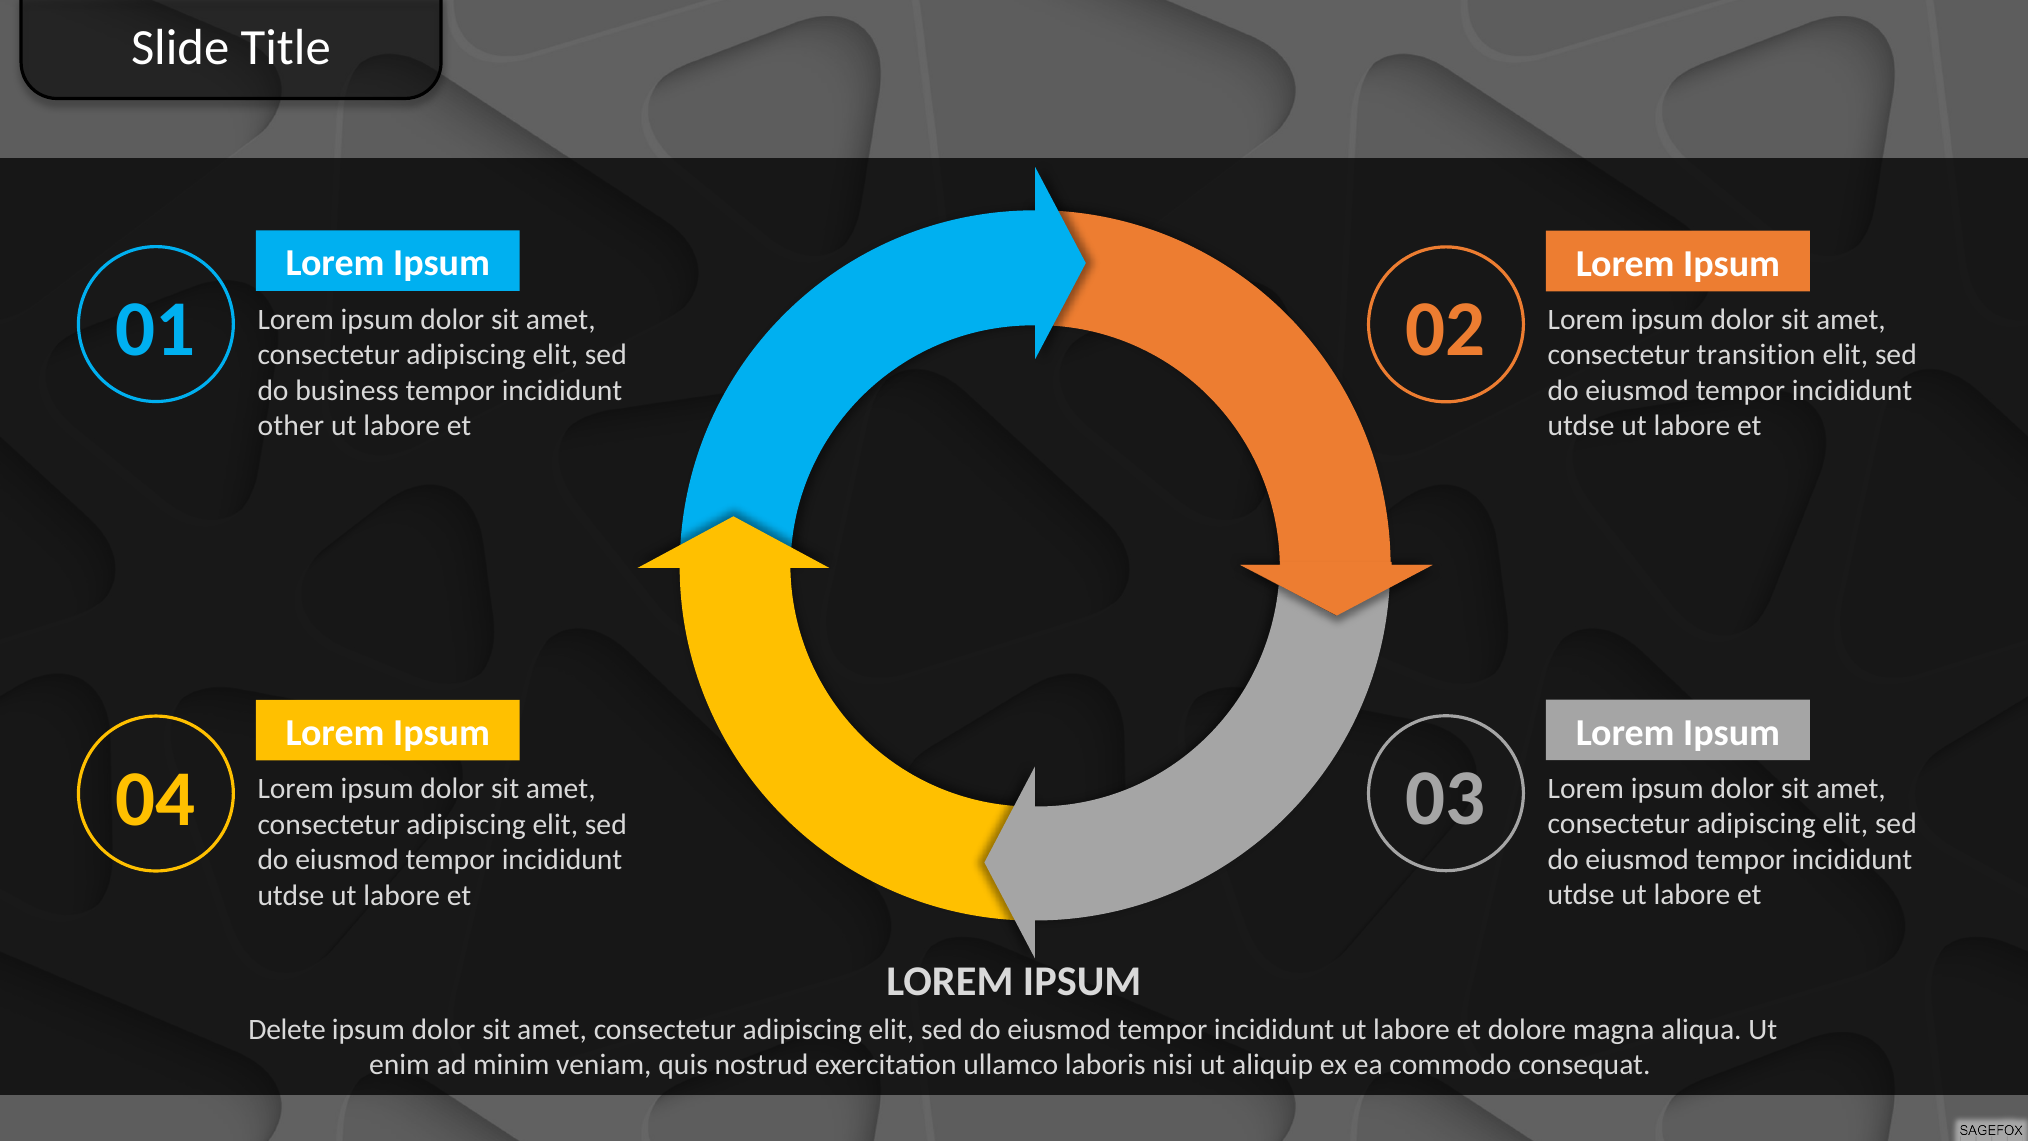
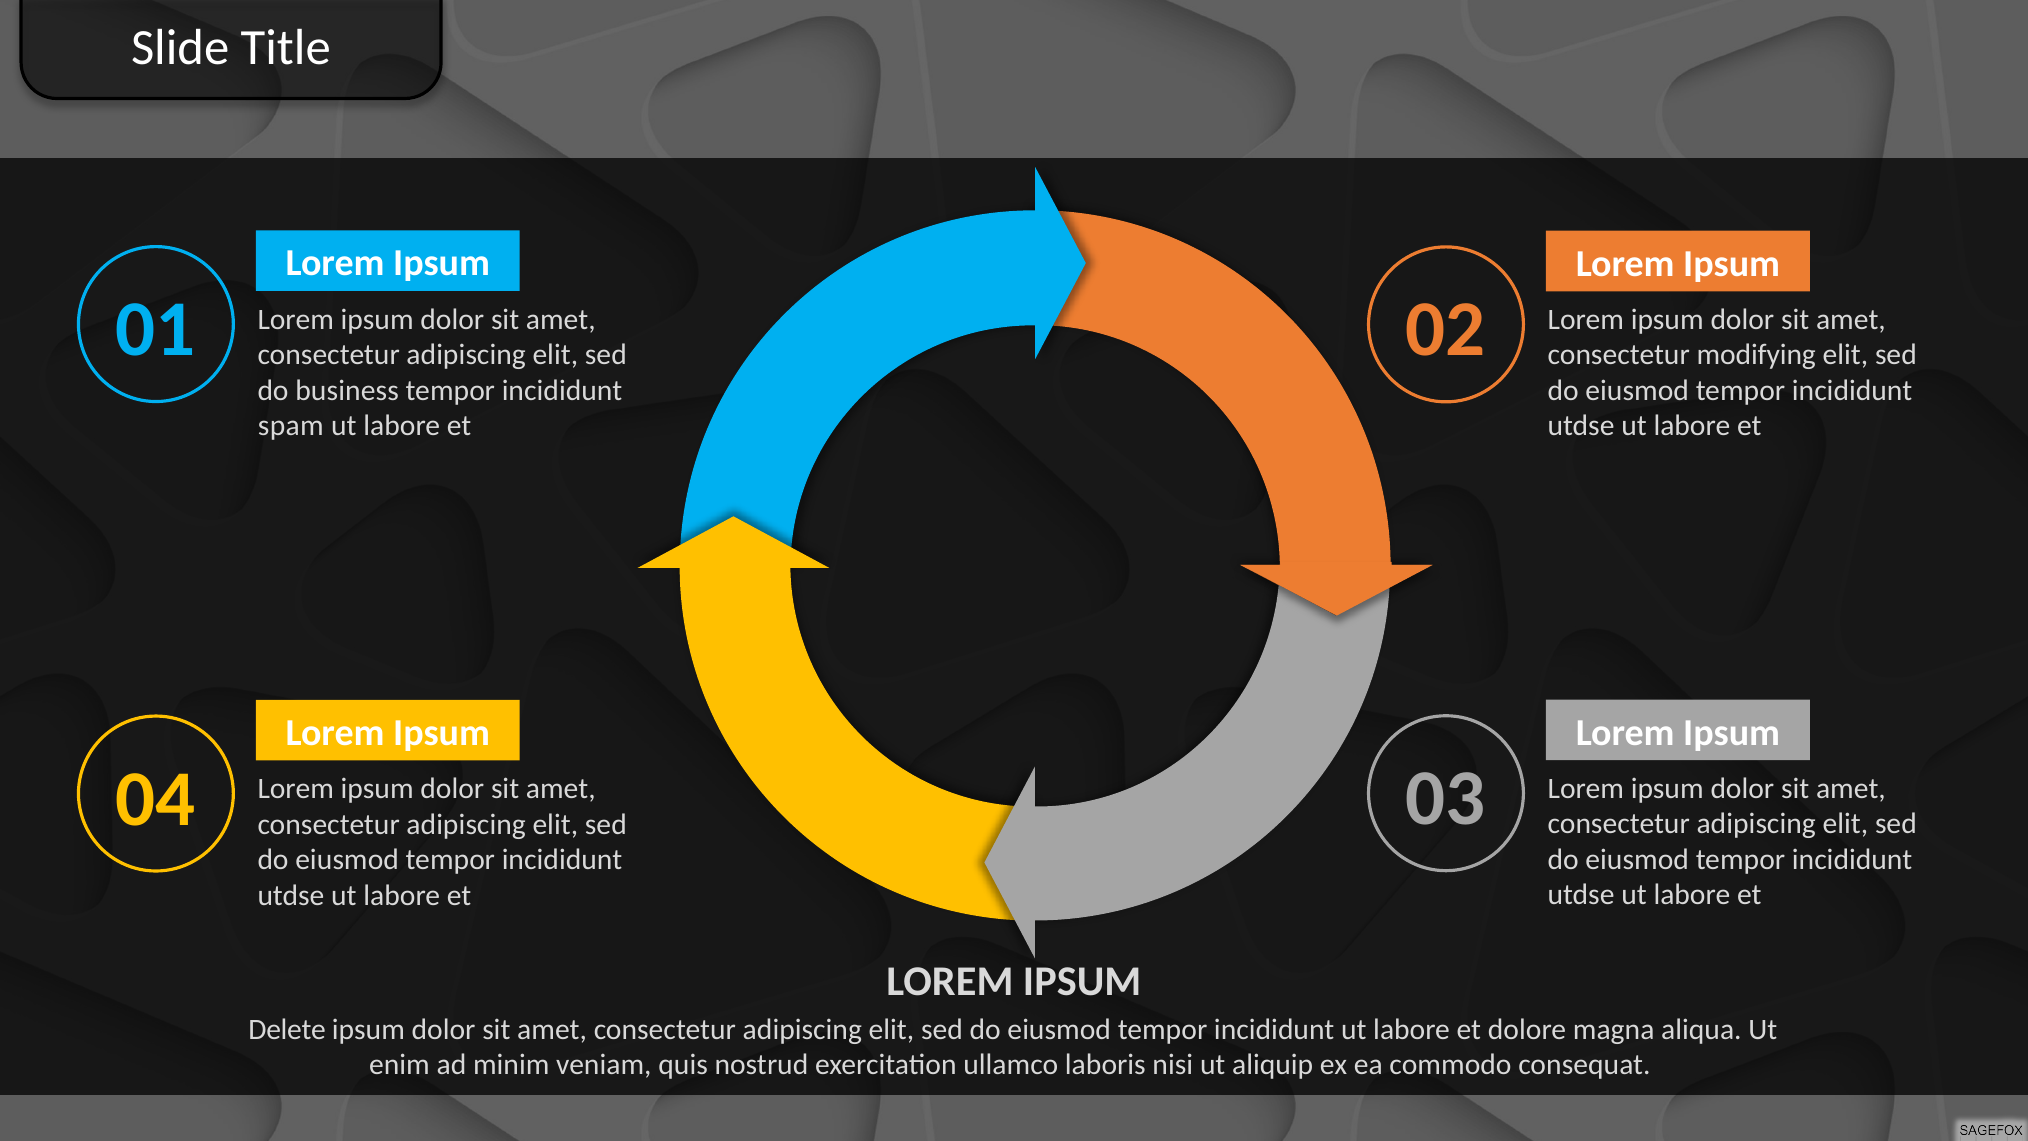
transition: transition -> modifying
other: other -> spam
